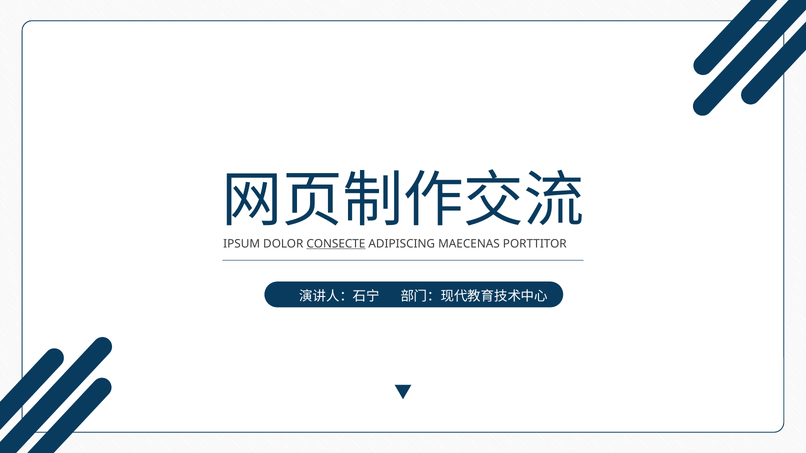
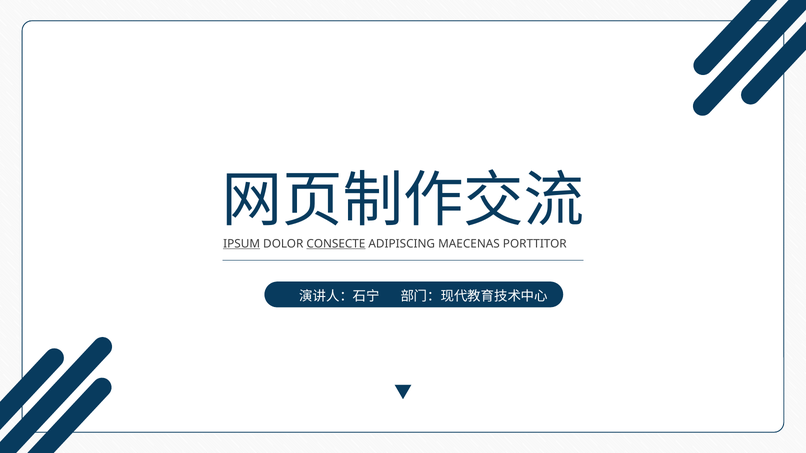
IPSUM underline: none -> present
